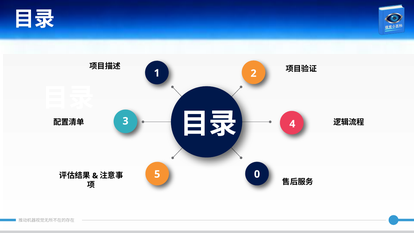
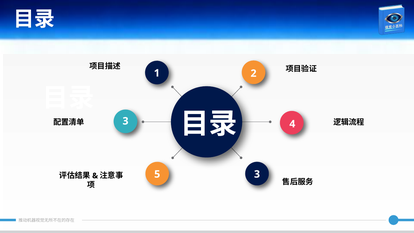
5 0: 0 -> 3
